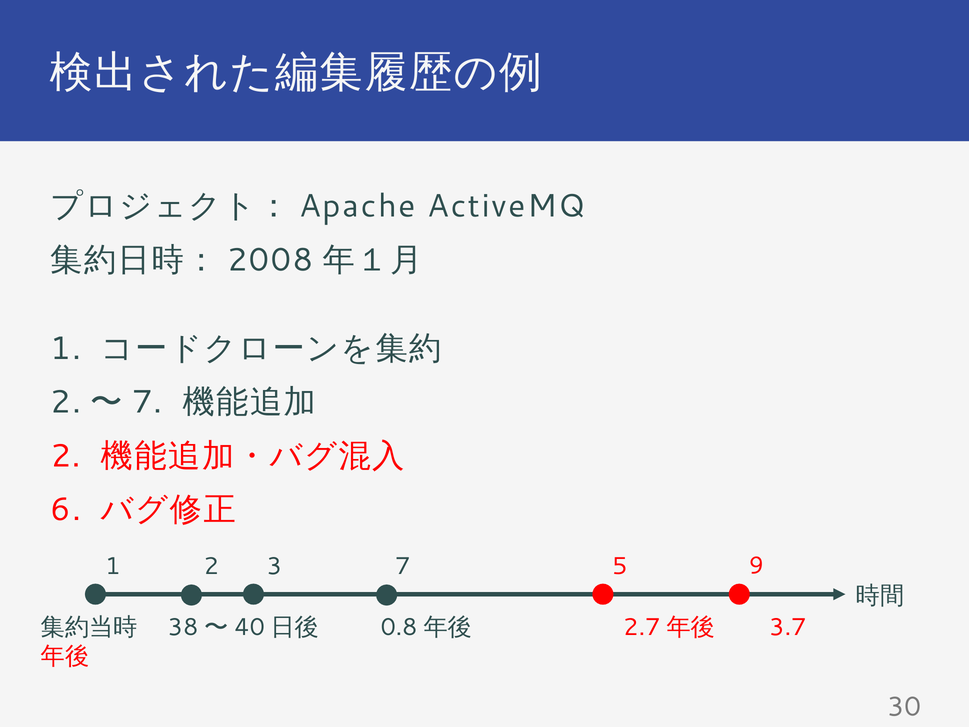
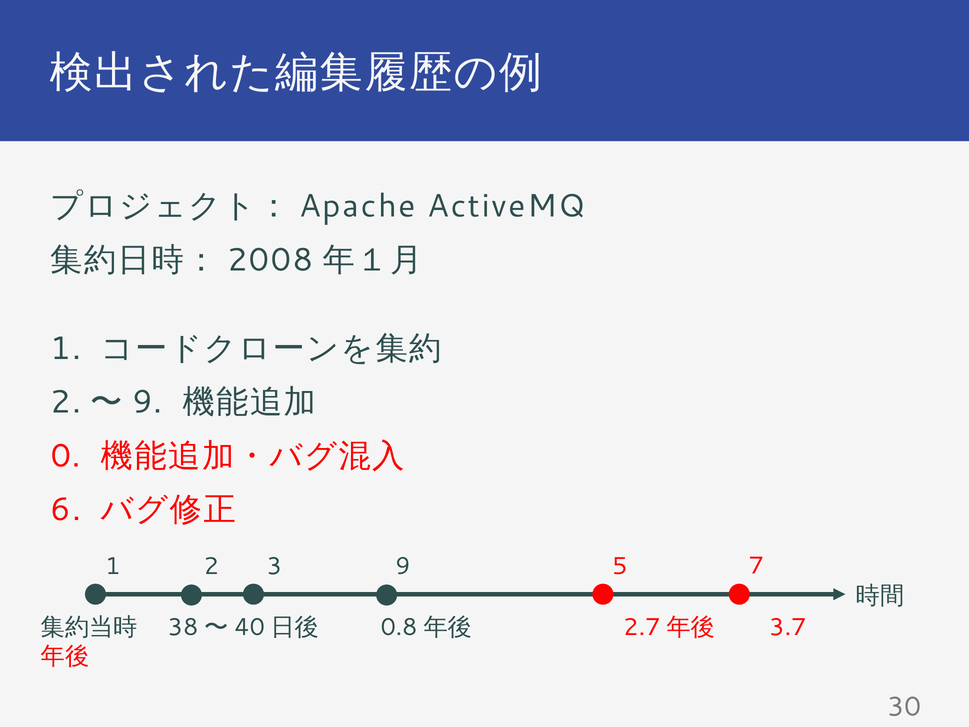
7 at (147, 402): 7 -> 9
2 at (66, 456): 2 -> 0
1 7: 7 -> 9
9: 9 -> 7
